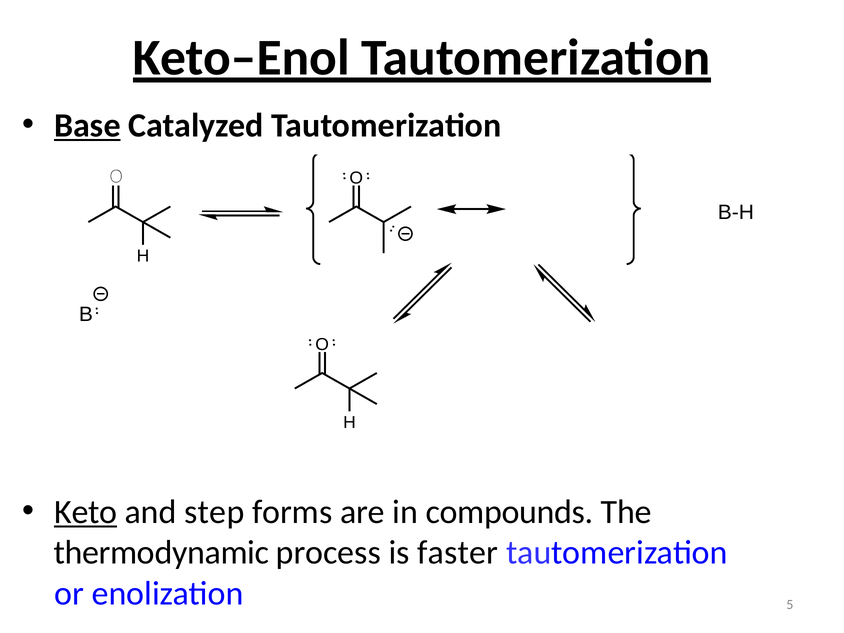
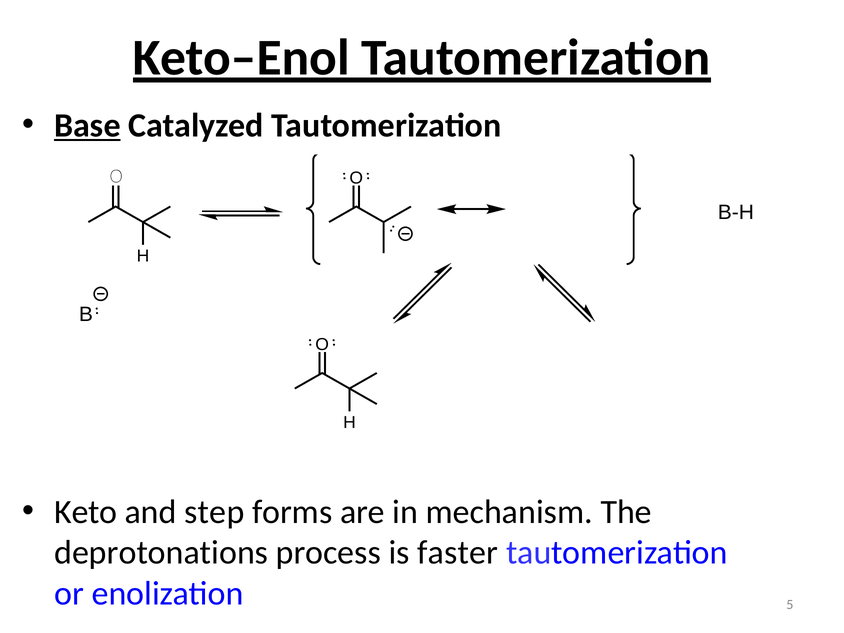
Keto underline: present -> none
compounds: compounds -> mechanism
thermodynamic: thermodynamic -> deprotonations
